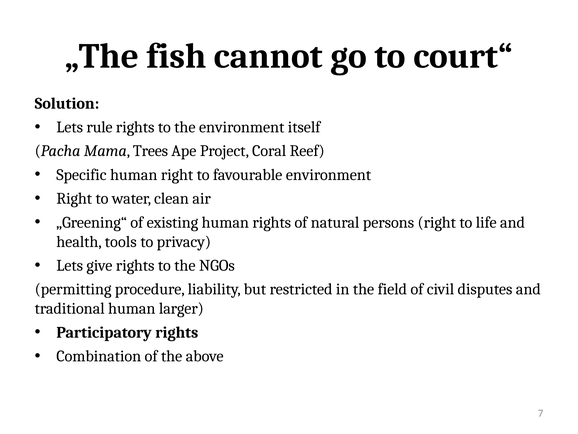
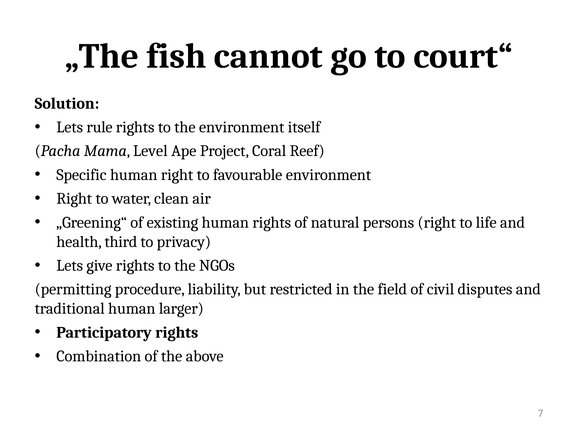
Trees: Trees -> Level
tools: tools -> third
